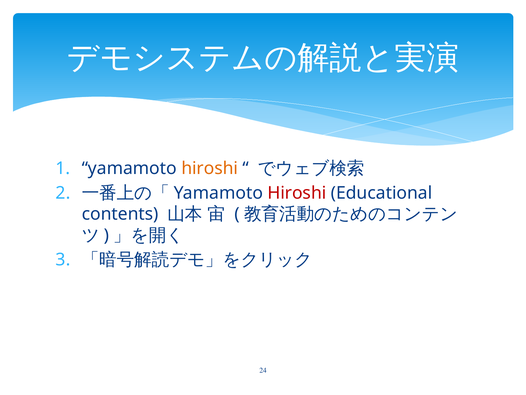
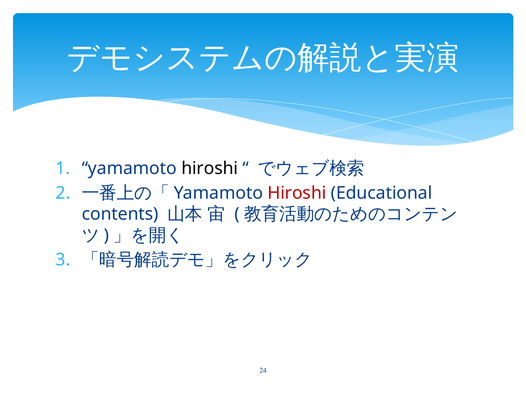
hiroshi at (210, 168) colour: orange -> black
